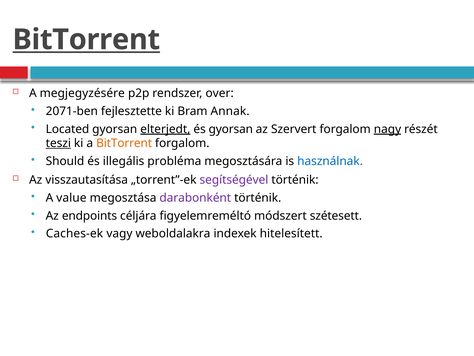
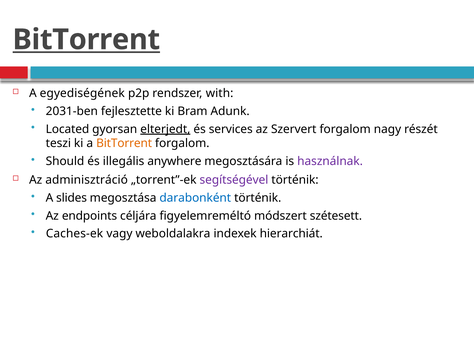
megjegyzésére: megjegyzésére -> egyediségének
over: over -> with
2071-ben: 2071-ben -> 2031-ben
Annak: Annak -> Adunk
és gyorsan: gyorsan -> services
nagy underline: present -> none
teszi underline: present -> none
probléma: probléma -> anywhere
használnak colour: blue -> purple
visszautasítása: visszautasítása -> adminisztráció
value: value -> slides
darabonként colour: purple -> blue
hitelesített: hitelesített -> hierarchiát
